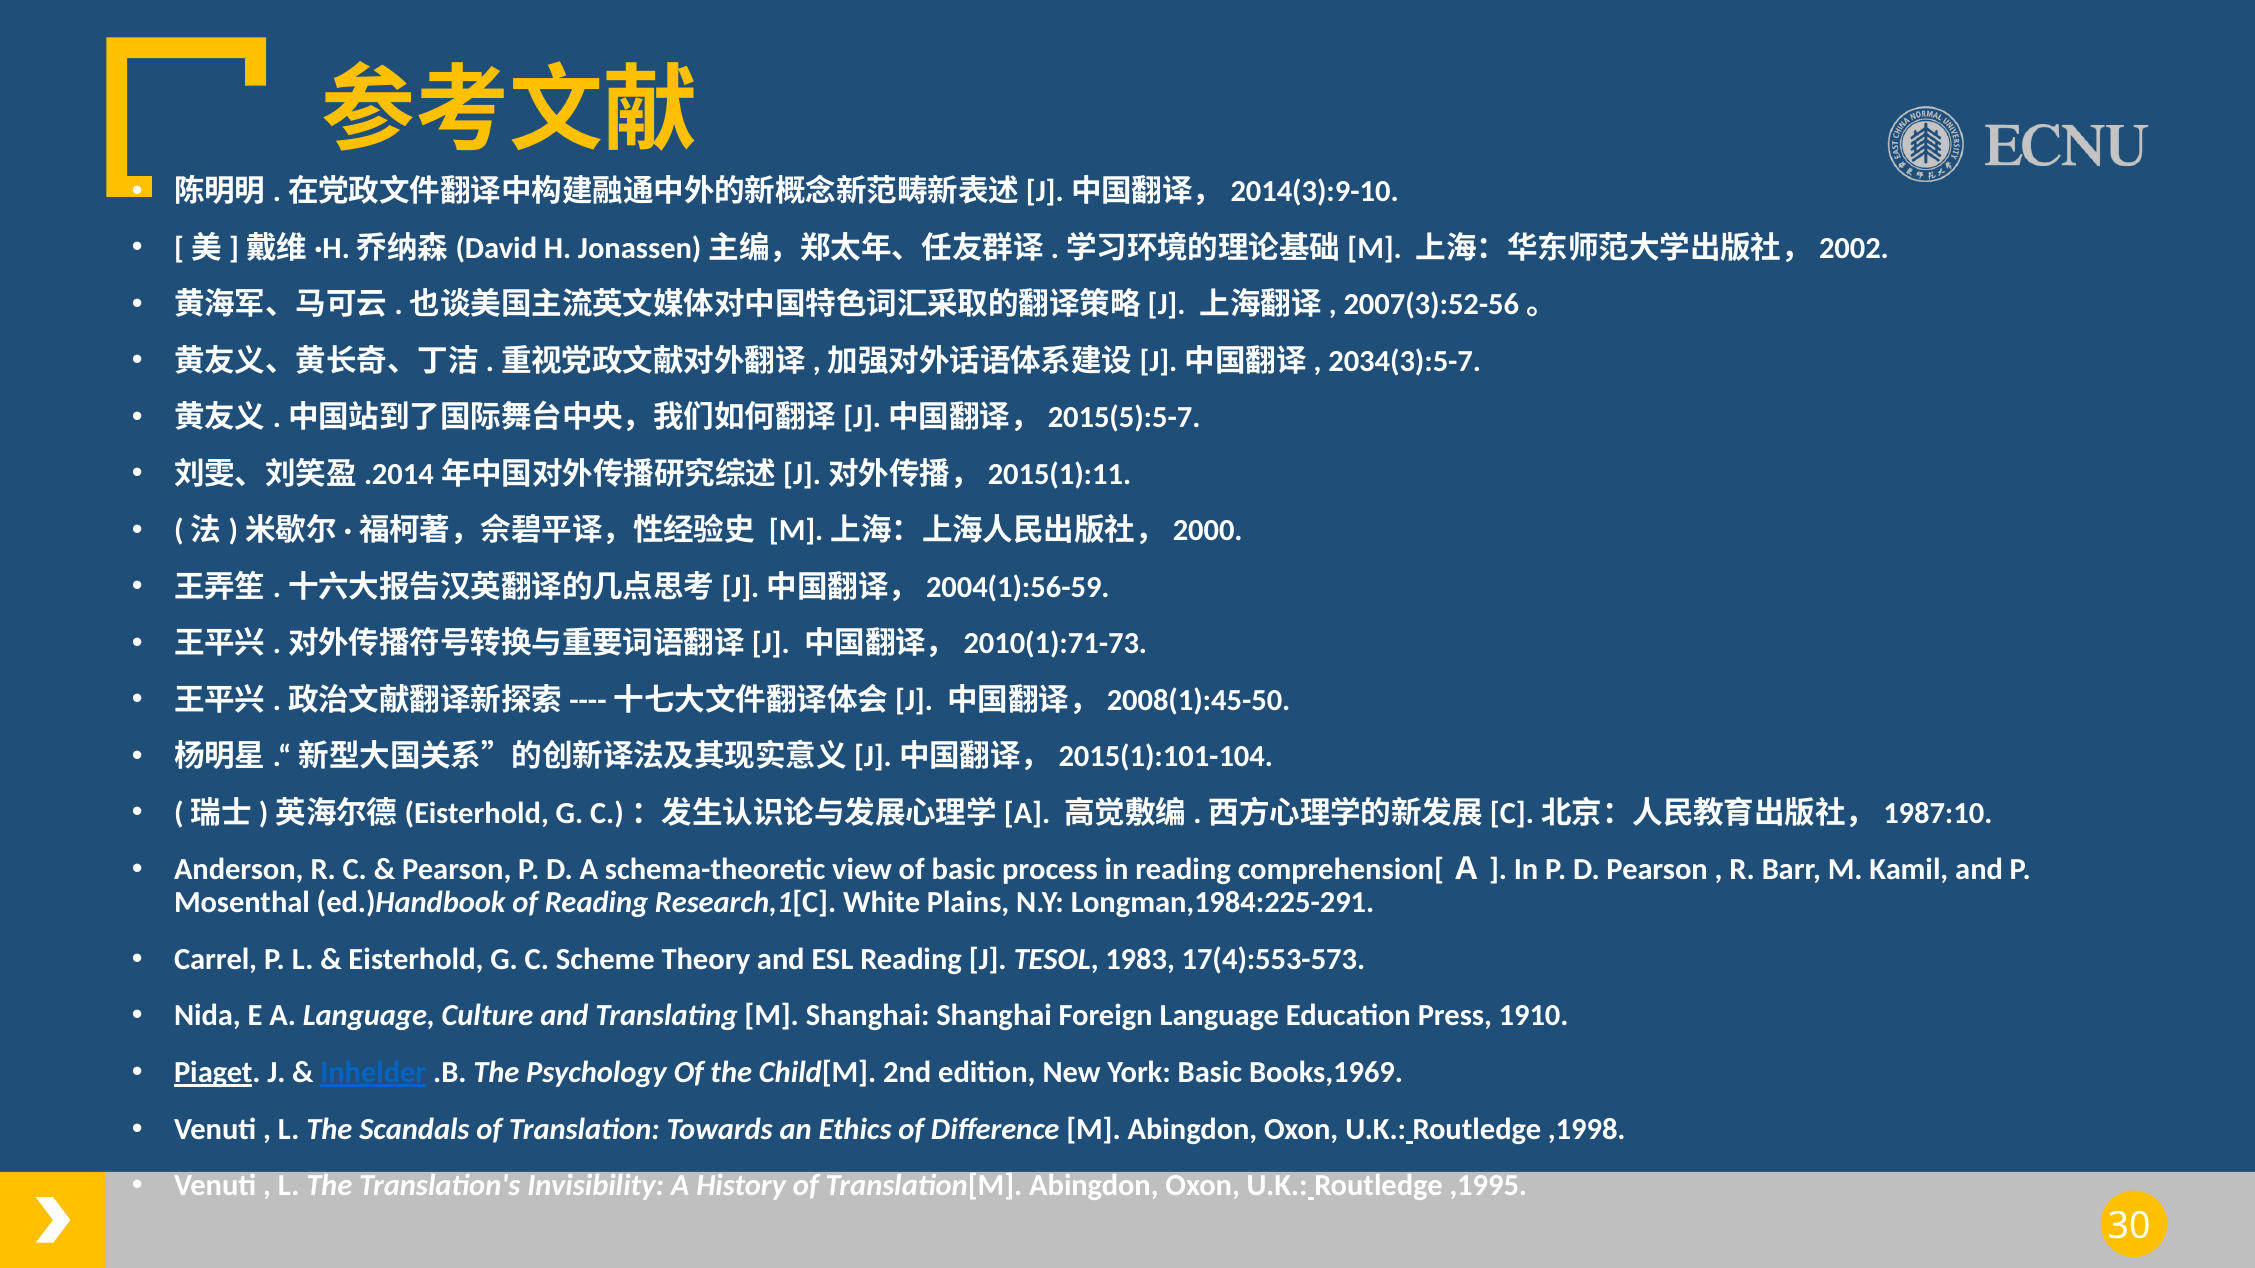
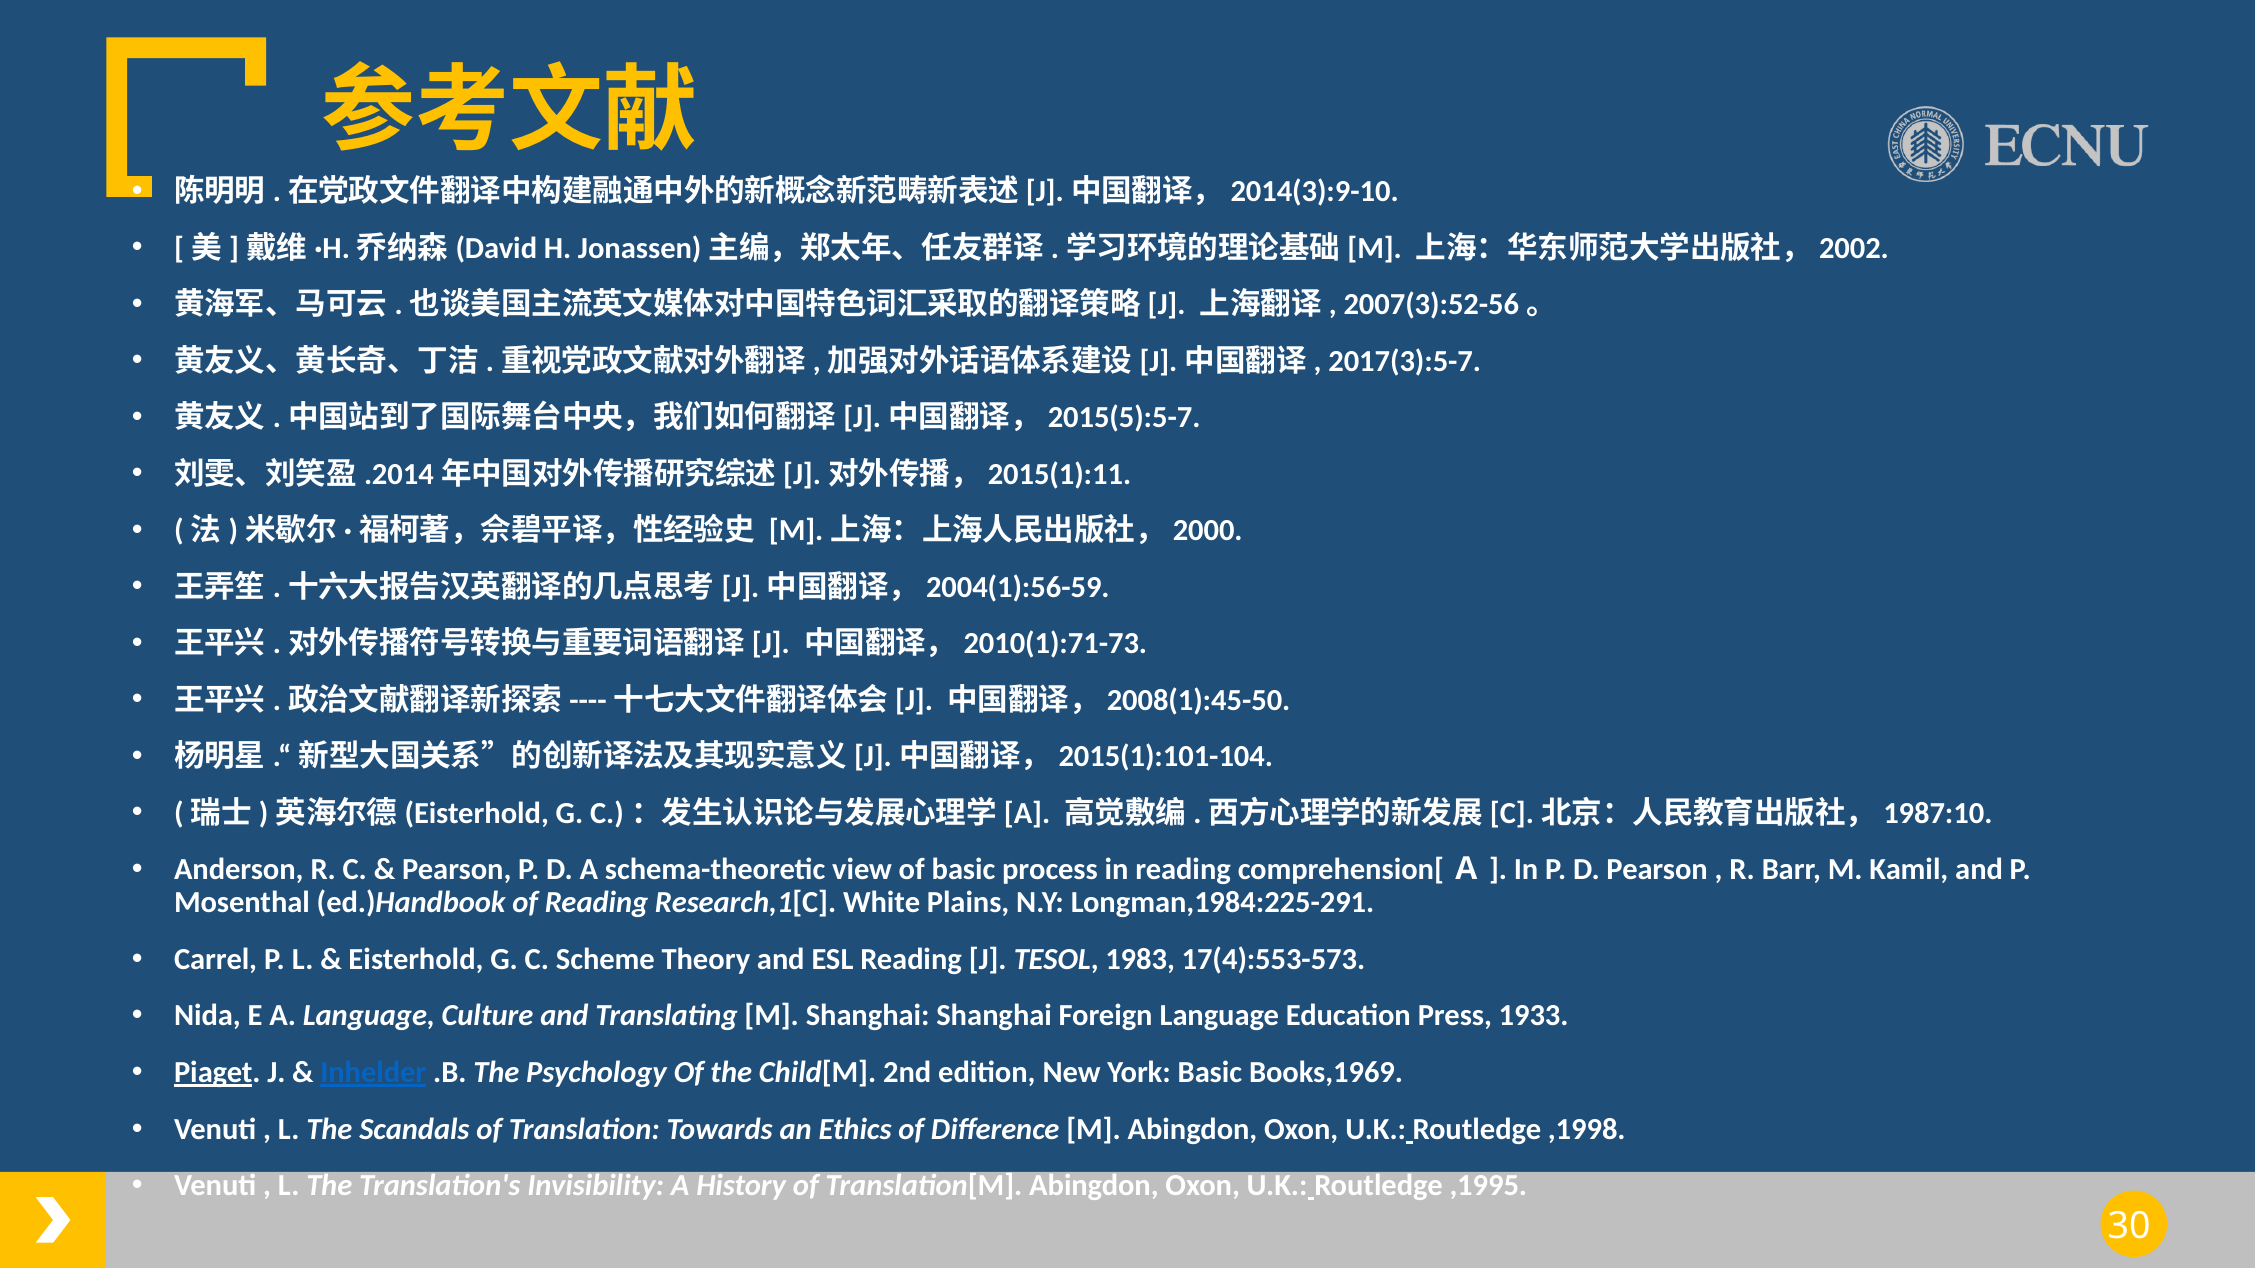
2034(3):5-7: 2034(3):5-7 -> 2017(3):5-7
1910: 1910 -> 1933
